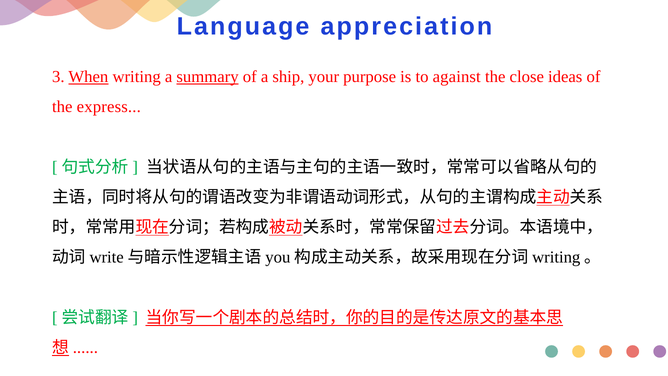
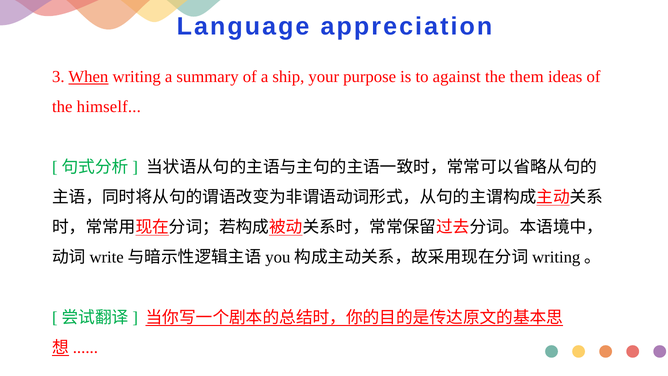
summary underline: present -> none
close: close -> them
express: express -> himself
